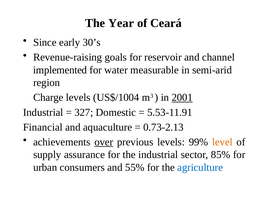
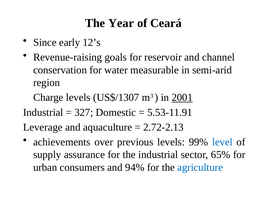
30’s: 30’s -> 12’s
implemented: implemented -> conservation
US$/1004: US$/1004 -> US$/1307
Financial: Financial -> Leverage
0.73-2.13: 0.73-2.13 -> 2.72-2.13
over underline: present -> none
level colour: orange -> blue
85%: 85% -> 65%
55%: 55% -> 94%
